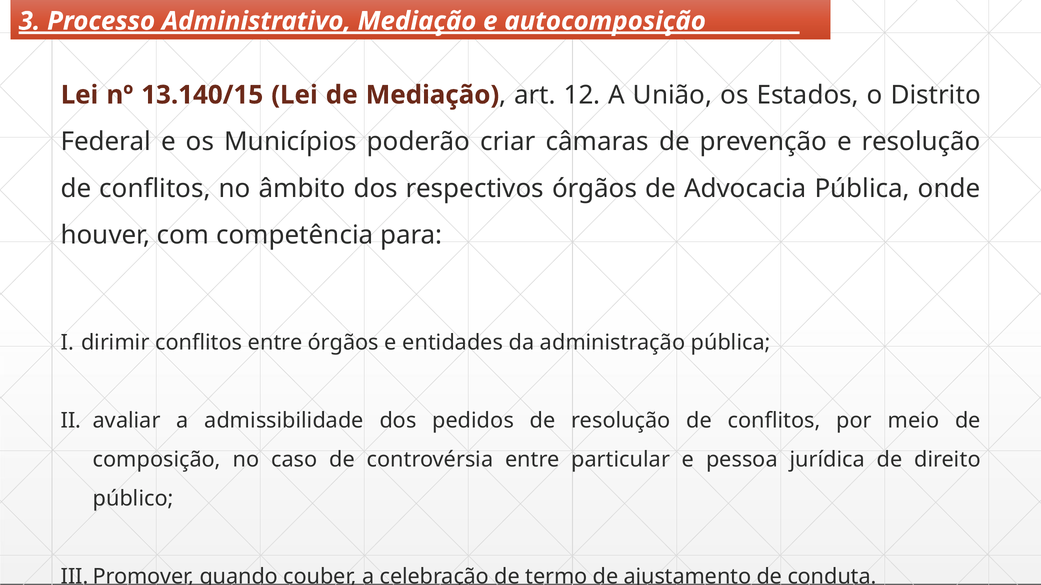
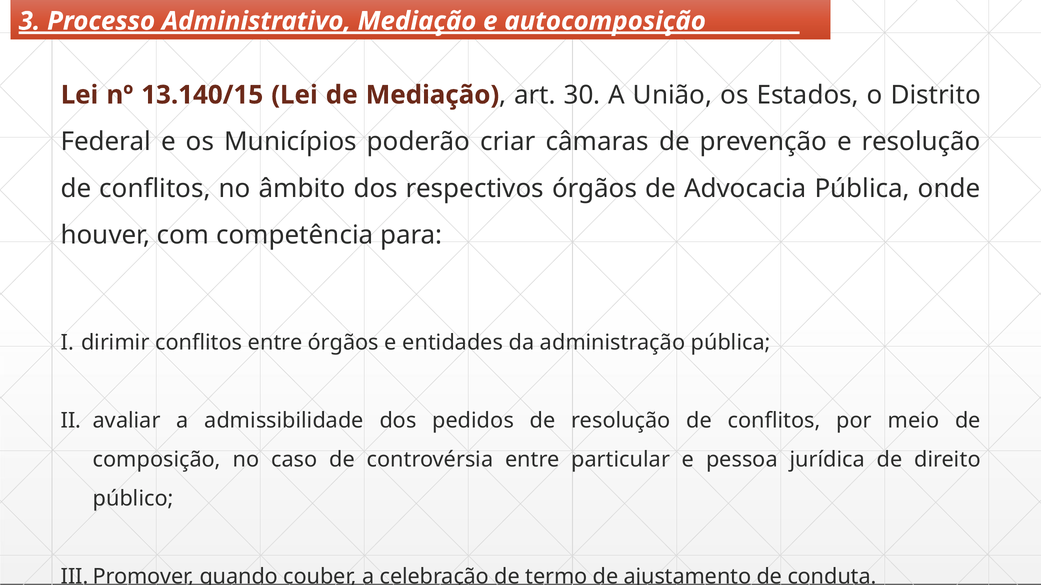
12: 12 -> 30
